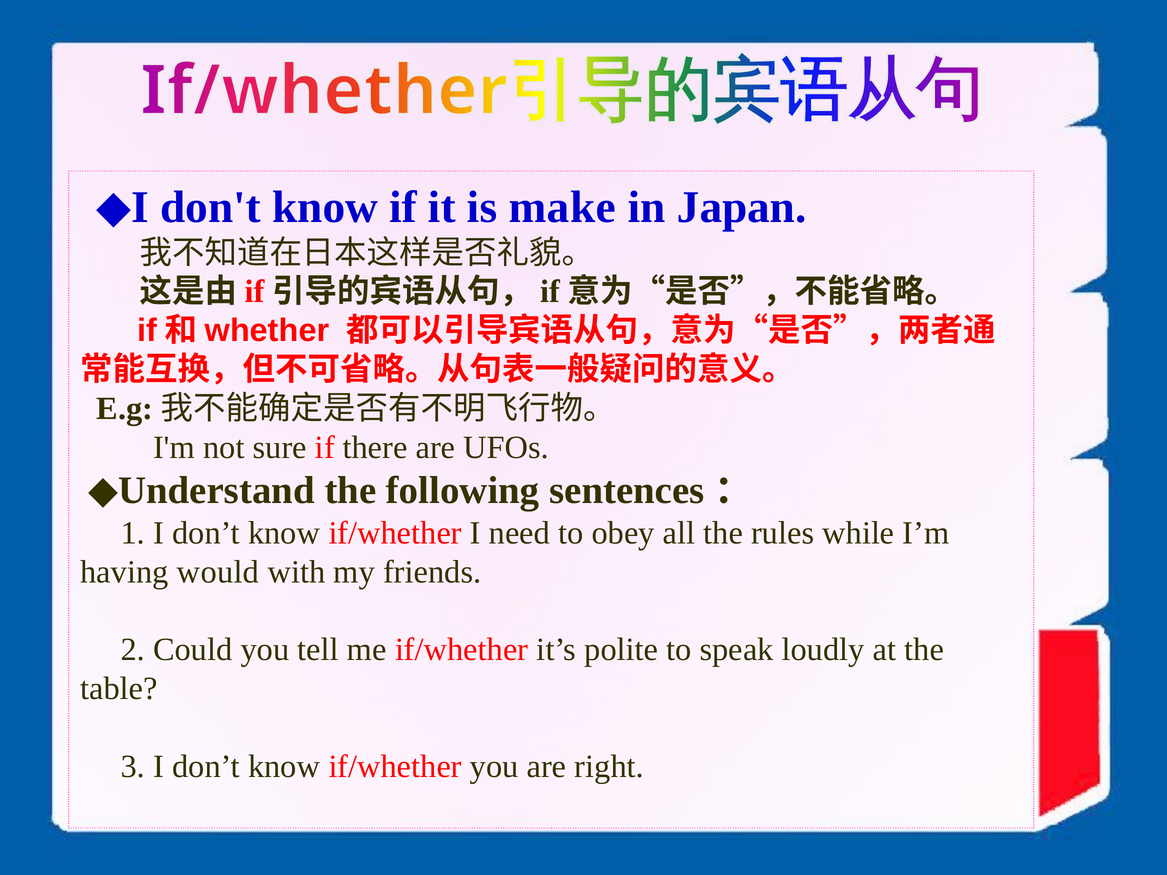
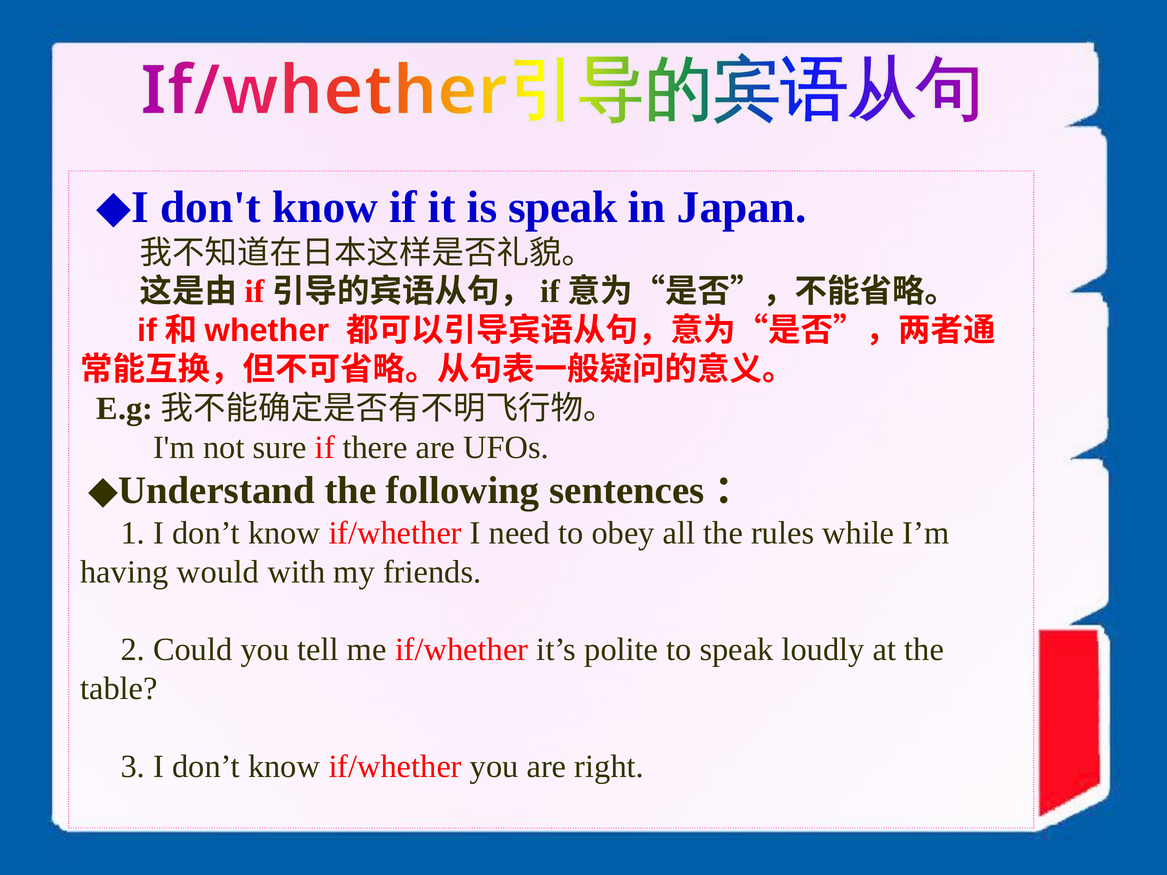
is make: make -> speak
